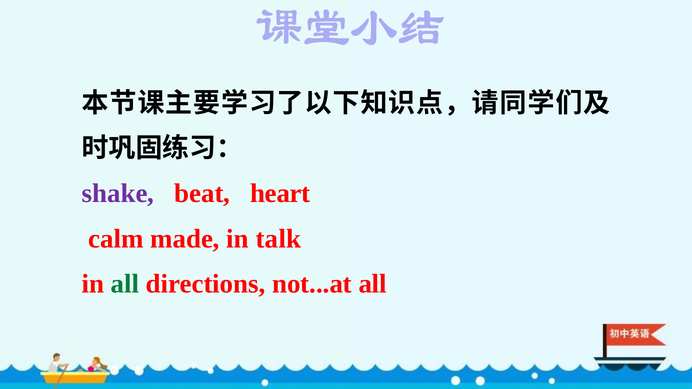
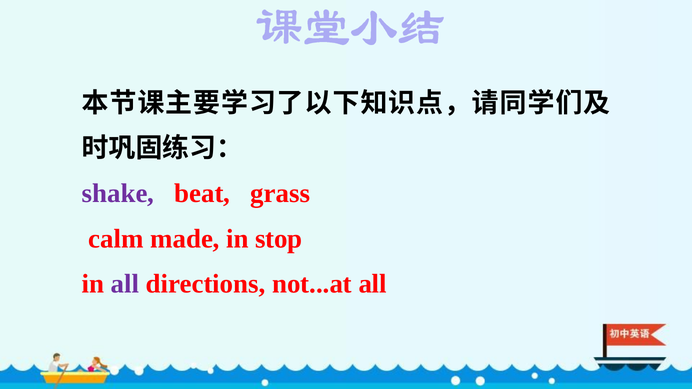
heart: heart -> grass
talk: talk -> stop
all at (125, 284) colour: green -> purple
